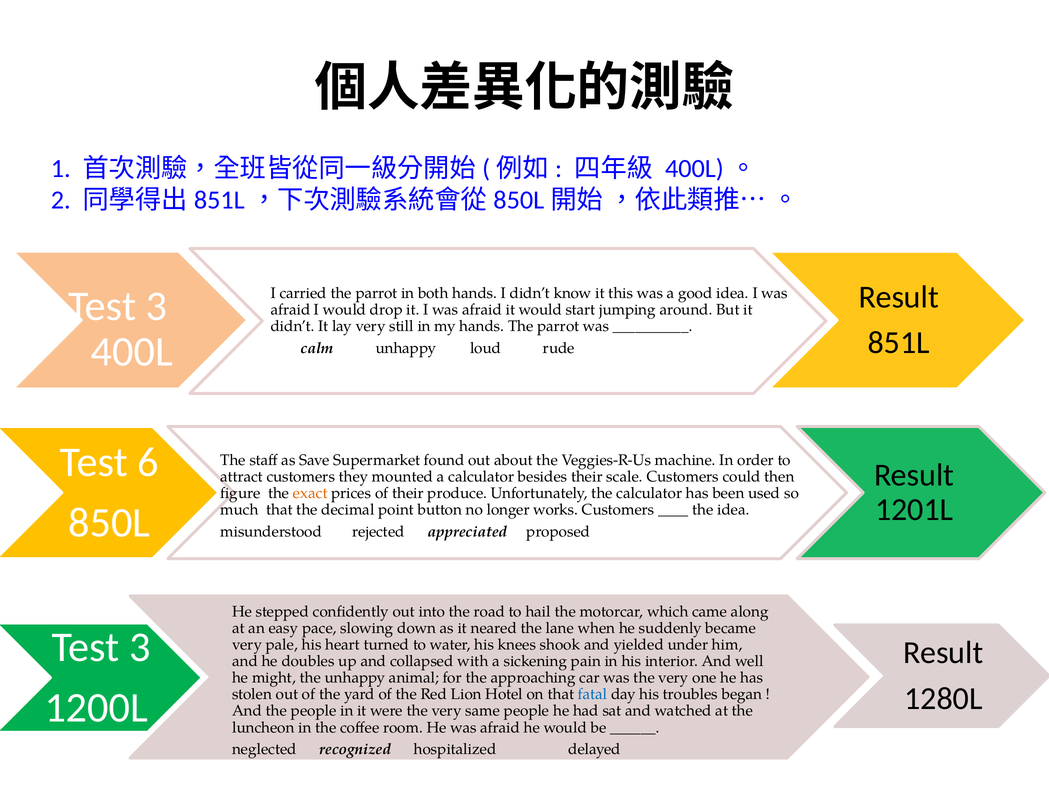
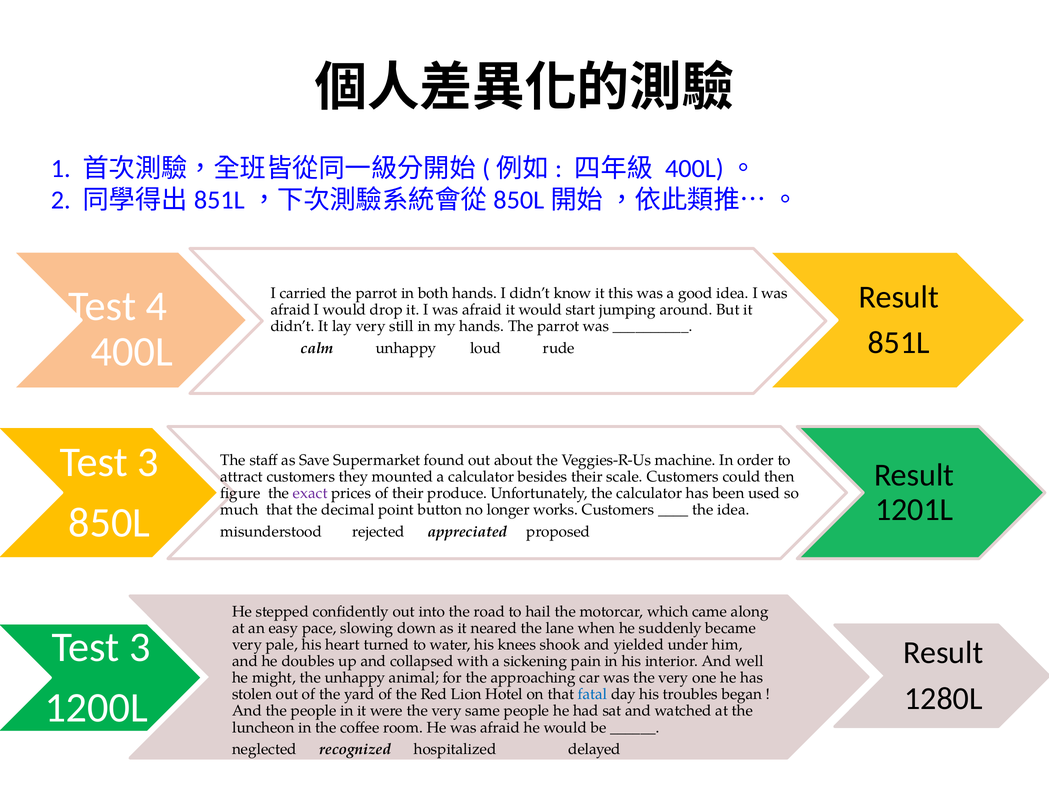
3 at (156, 306): 3 -> 4
6 at (148, 462): 6 -> 3
exact colour: orange -> purple
